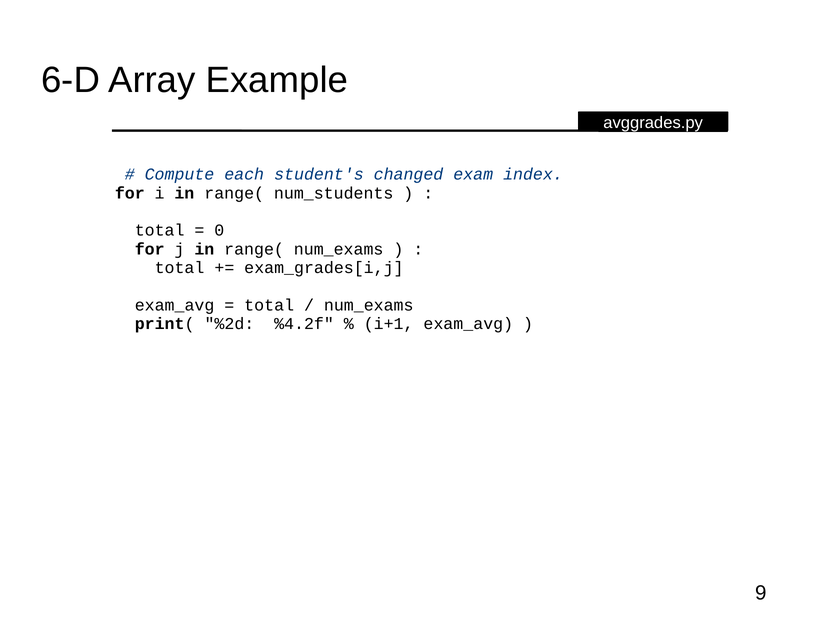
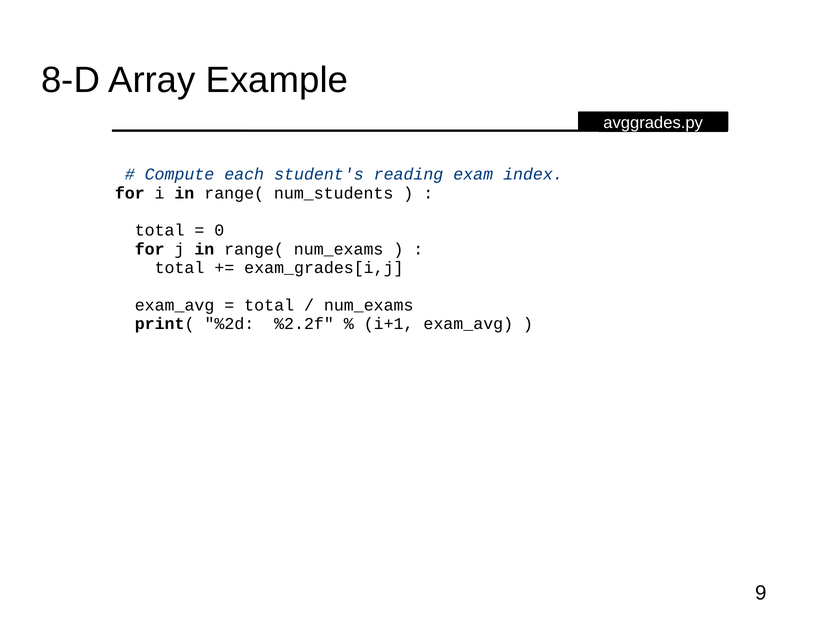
6-D: 6-D -> 8-D
changed: changed -> reading
%4.2f: %4.2f -> %2.2f
